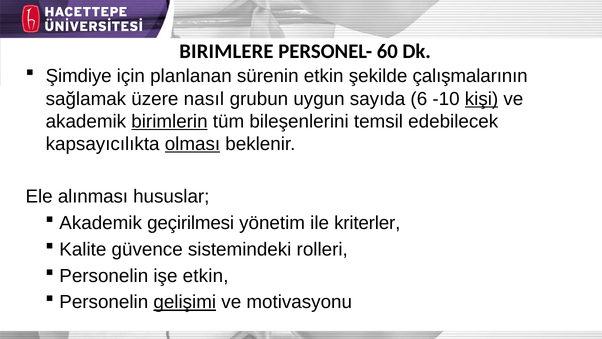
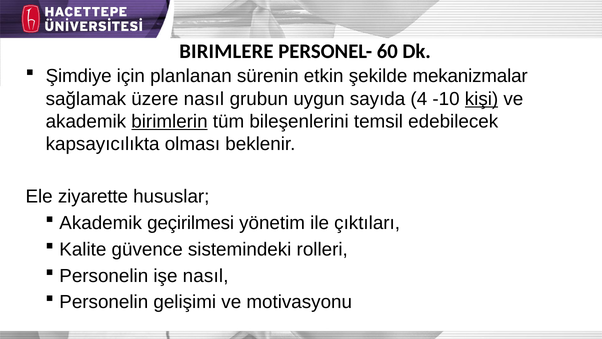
çalışmalarının: çalışmalarının -> mekanizmalar
6: 6 -> 4
olması underline: present -> none
alınması: alınması -> ziyarette
kriterler: kriterler -> çıktıları
işe etkin: etkin -> nasıl
gelişimi underline: present -> none
